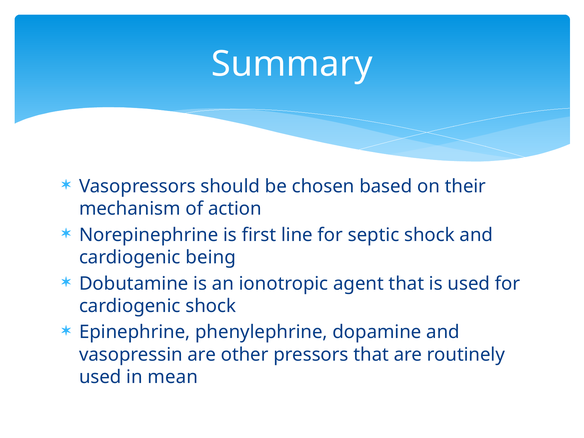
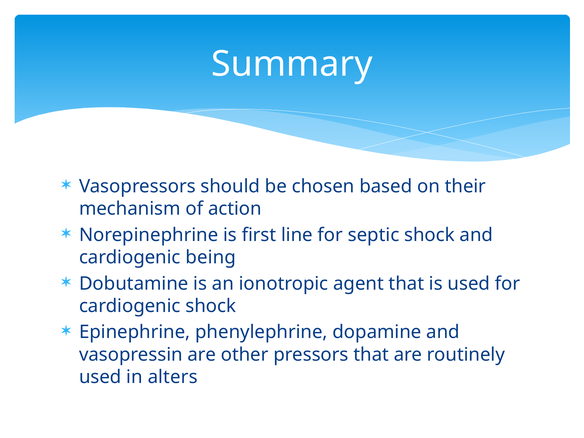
mean: mean -> alters
